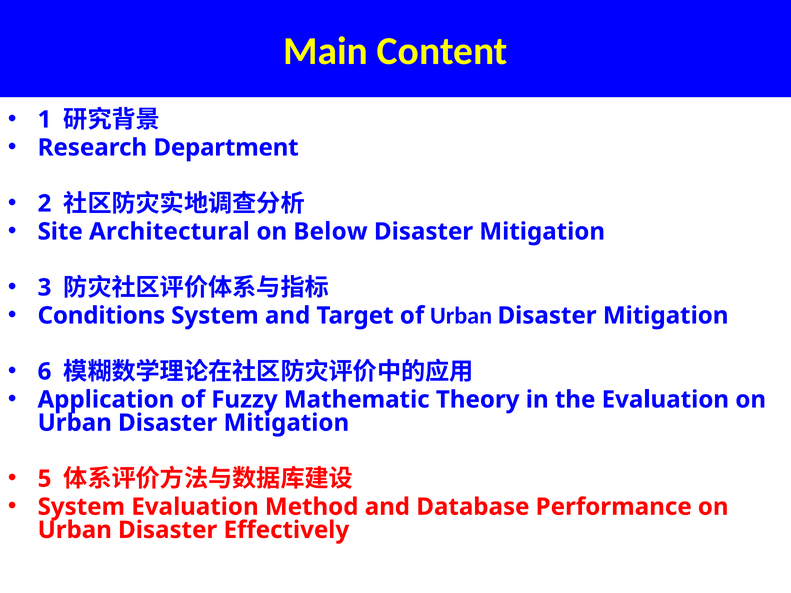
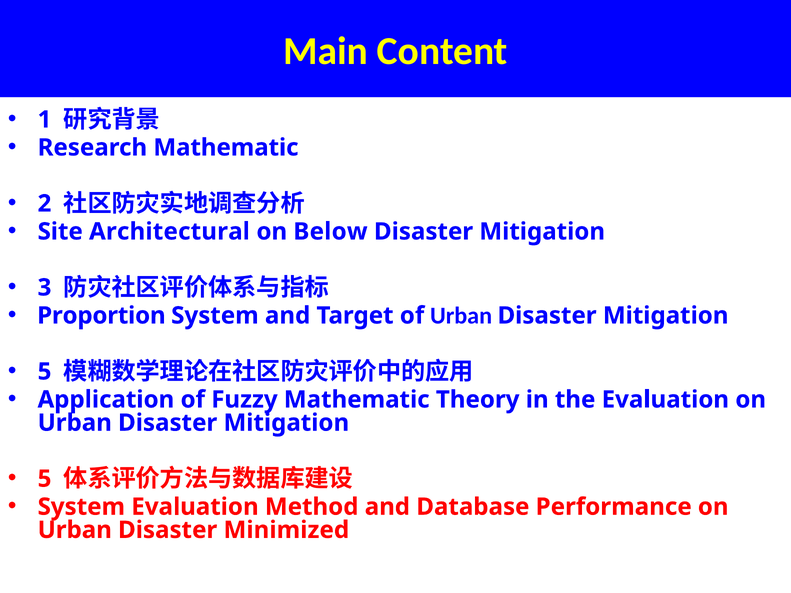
Research Department: Department -> Mathematic
Conditions: Conditions -> Proportion
6 at (44, 372): 6 -> 5
Effectively: Effectively -> Minimized
